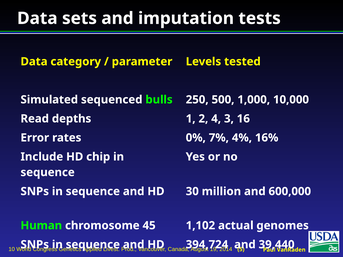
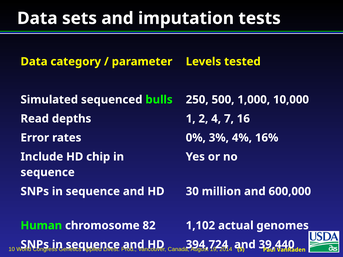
3: 3 -> 7
7%: 7% -> 3%
45: 45 -> 82
